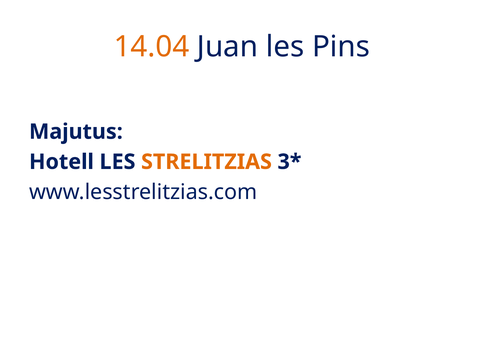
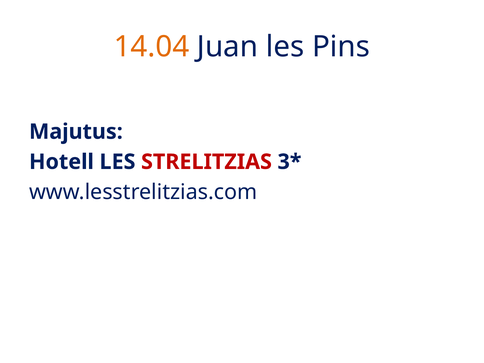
STRELITZIAS colour: orange -> red
